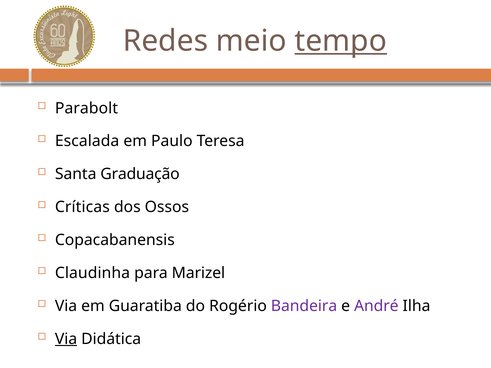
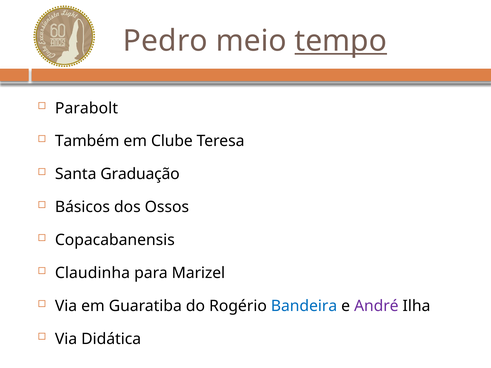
Redes: Redes -> Pedro
Escalada: Escalada -> Também
Paulo: Paulo -> Clube
Críticas: Críticas -> Básicos
Bandeira colour: purple -> blue
Via at (66, 339) underline: present -> none
